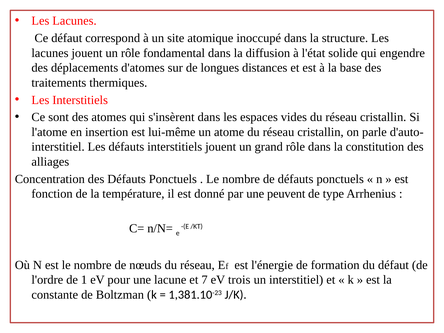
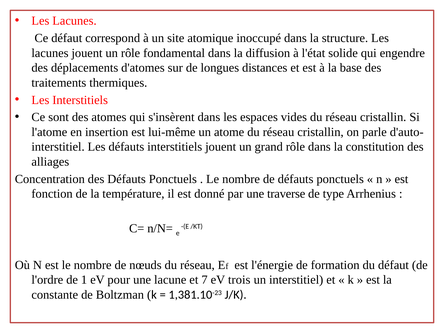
peuvent: peuvent -> traverse
